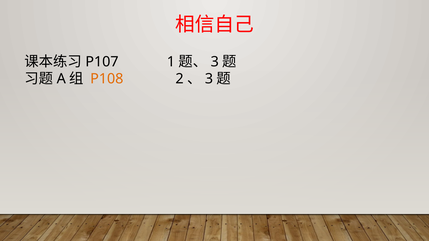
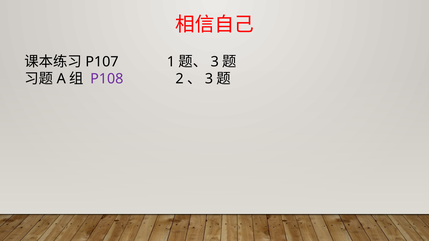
P108 colour: orange -> purple
